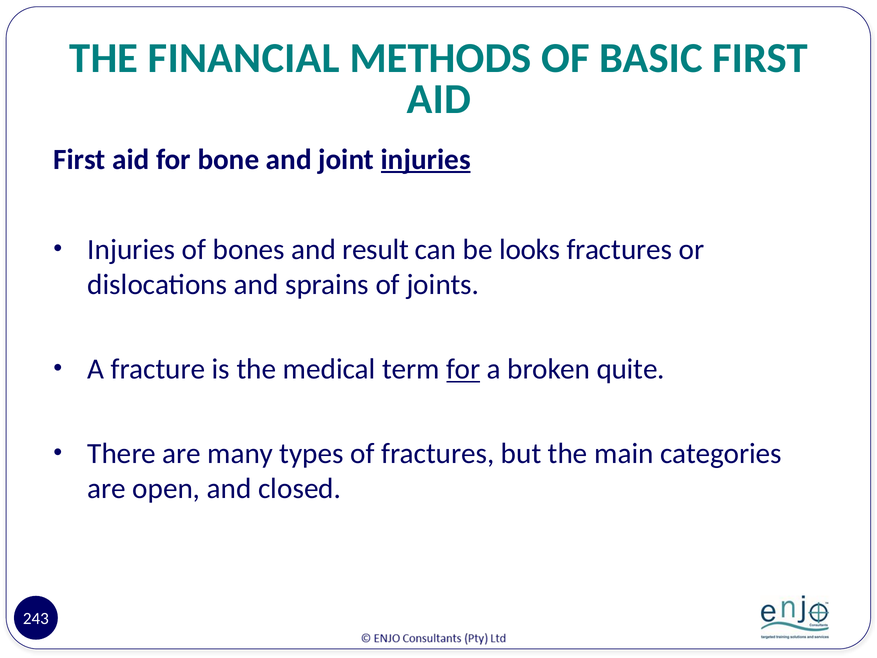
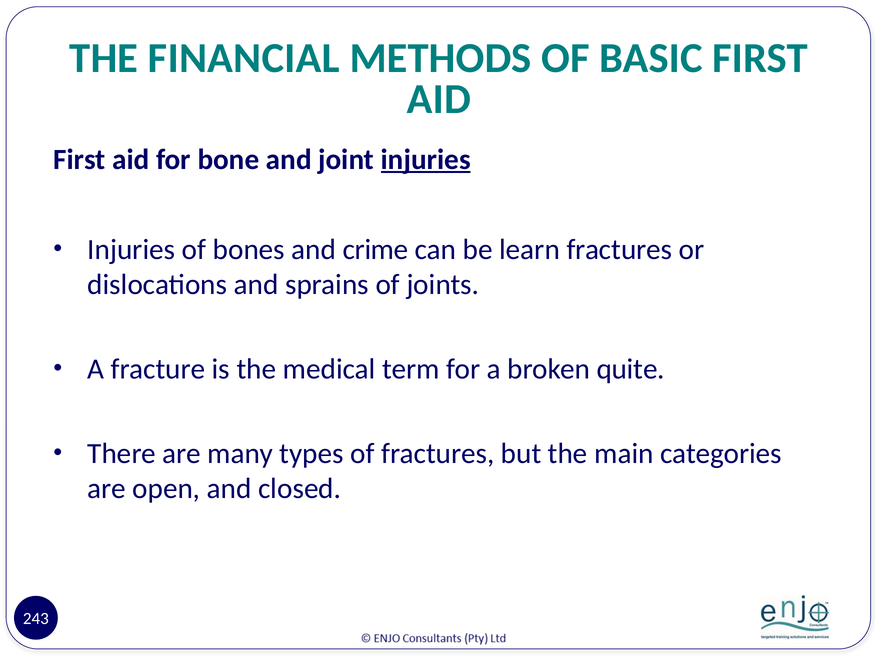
result: result -> crime
looks: looks -> learn
for at (463, 369) underline: present -> none
